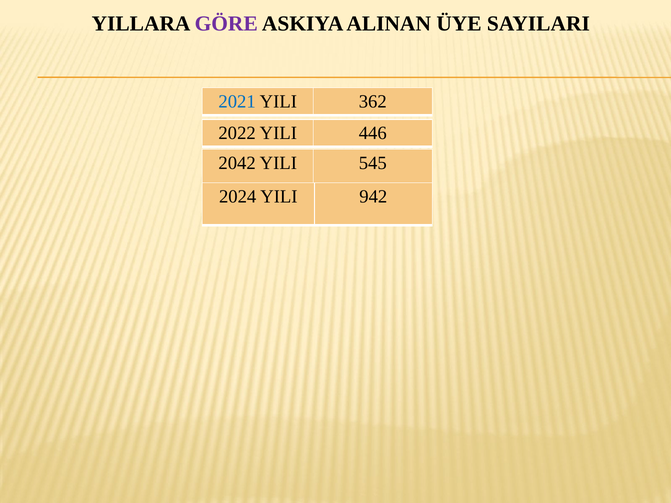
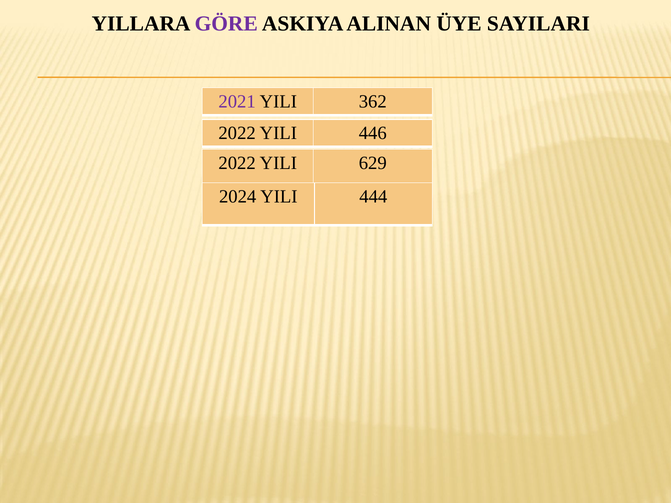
2021 colour: blue -> purple
2042 at (237, 163): 2042 -> 2022
545: 545 -> 629
942: 942 -> 444
